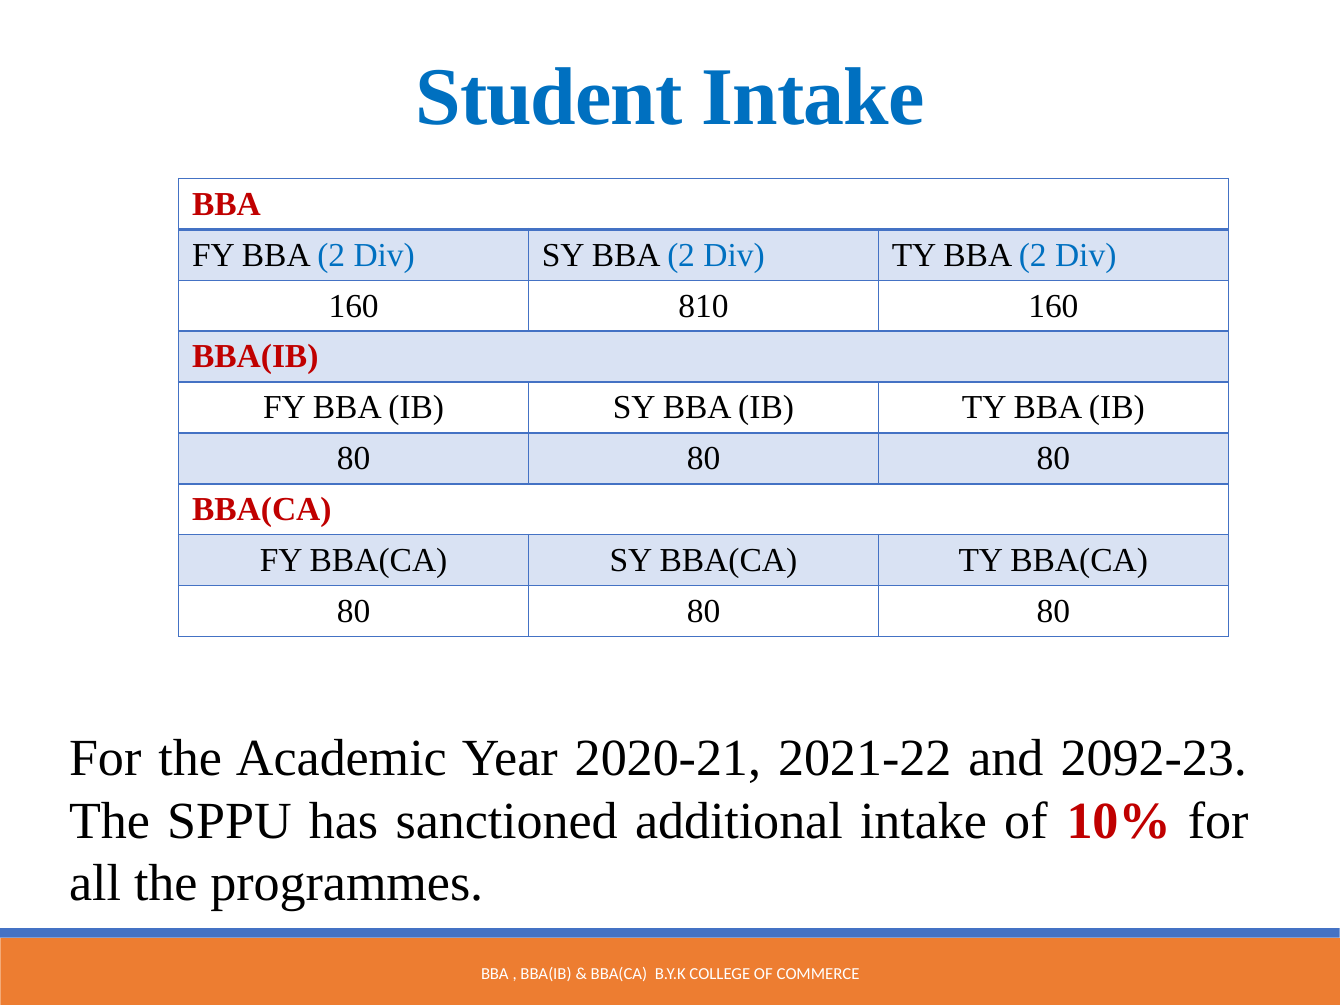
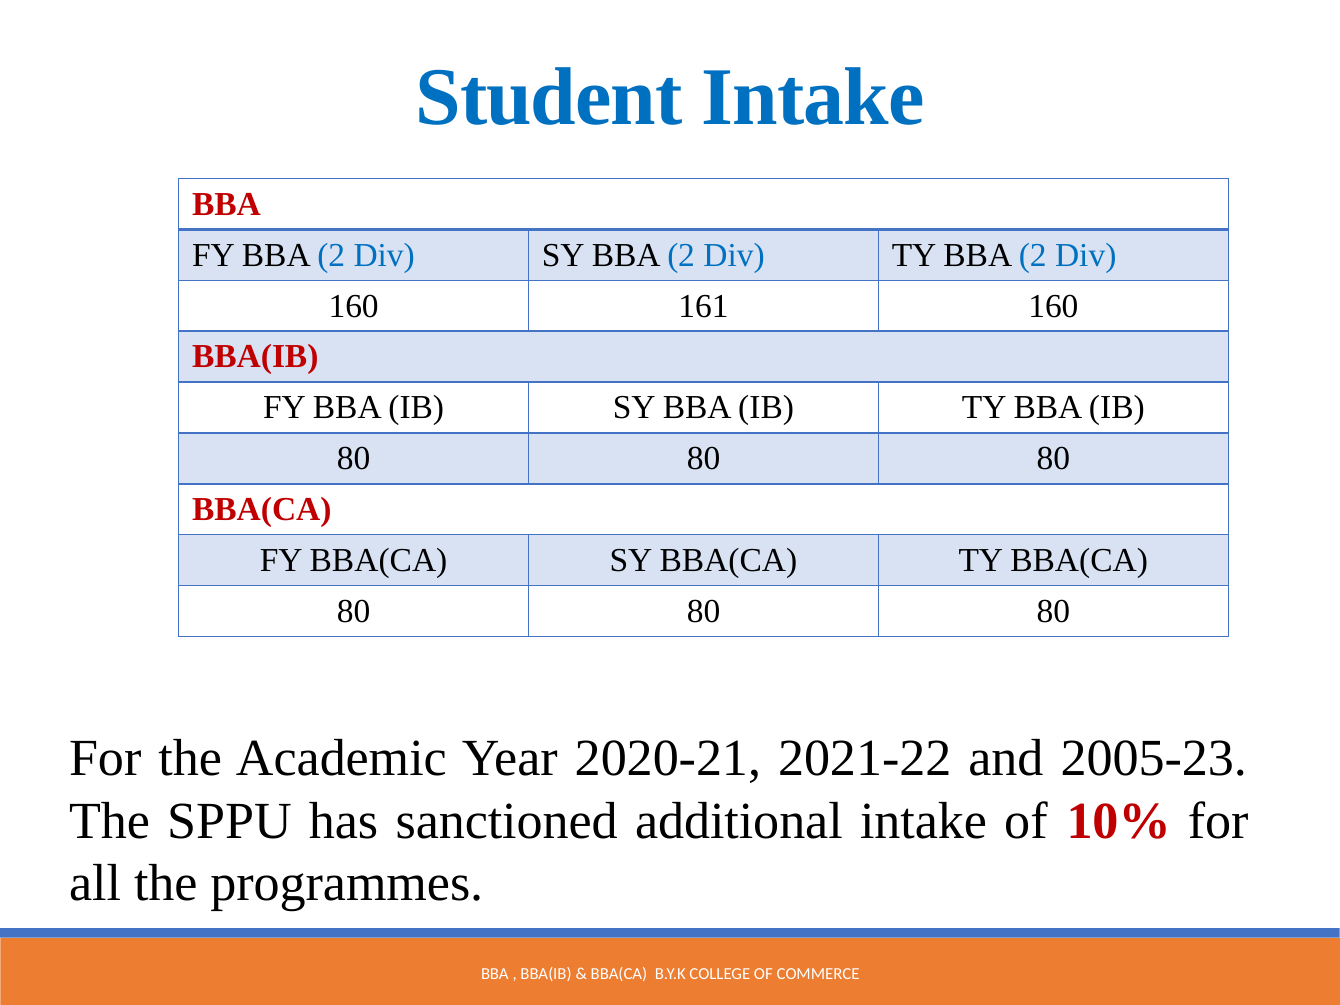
810: 810 -> 161
2092-23: 2092-23 -> 2005-23
